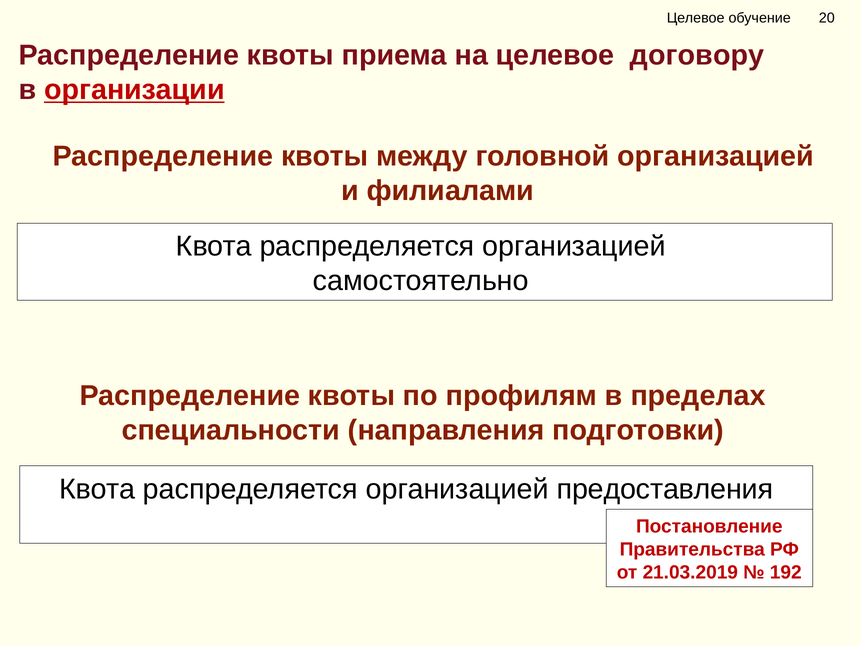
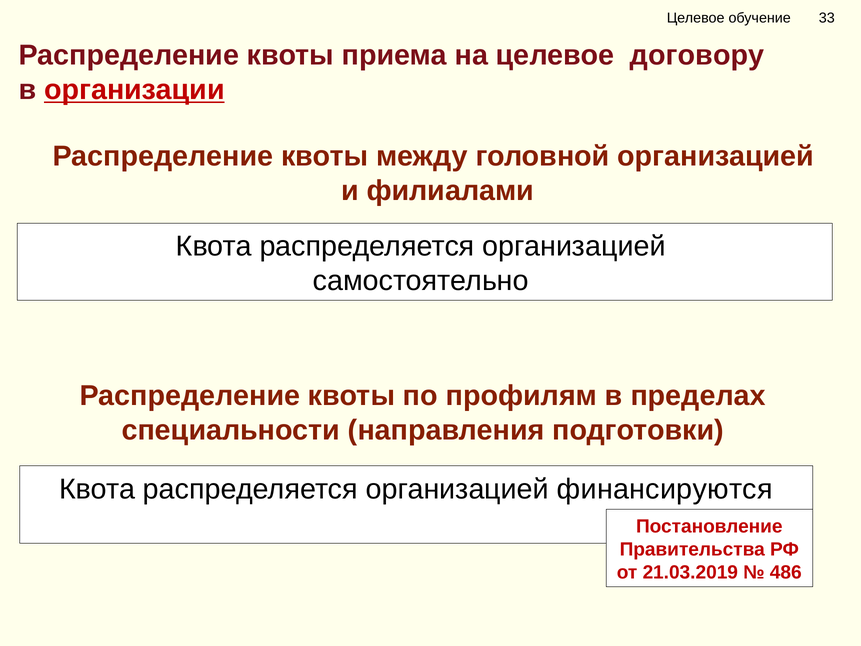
20: 20 -> 33
предоставления: предоставления -> финансируются
192: 192 -> 486
